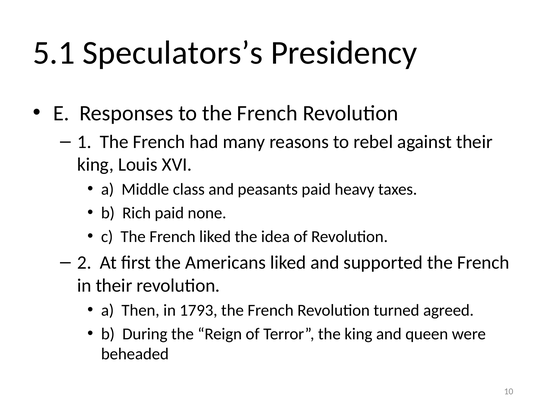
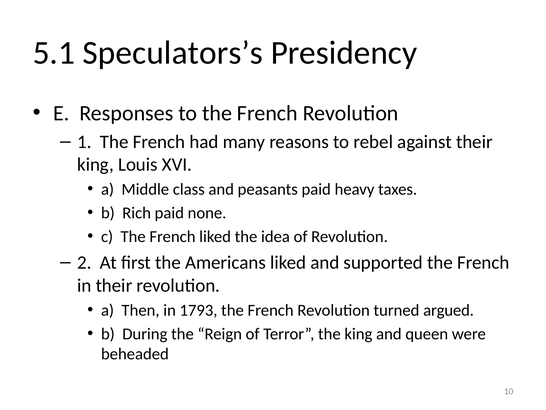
agreed: agreed -> argued
